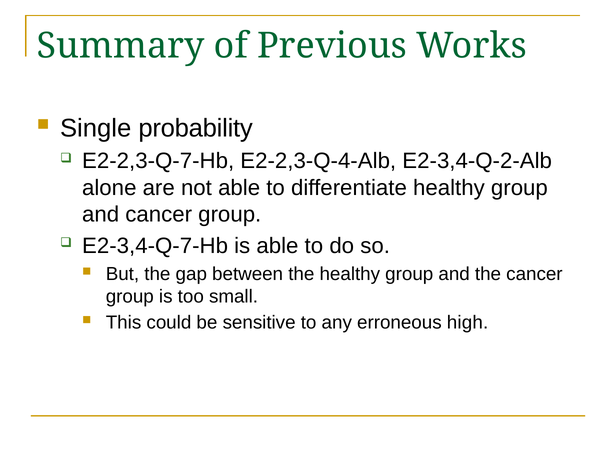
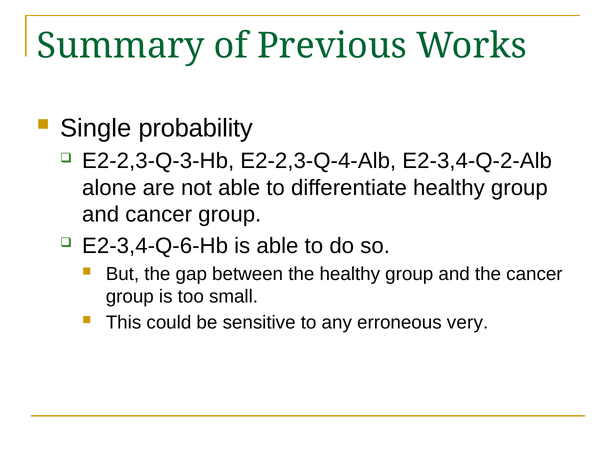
E2-2,3-Q-7-Hb: E2-2,3-Q-7-Hb -> E2-2,3-Q-3-Hb
E2-3,4-Q-7-Hb: E2-3,4-Q-7-Hb -> E2-3,4-Q-6-Hb
high: high -> very
